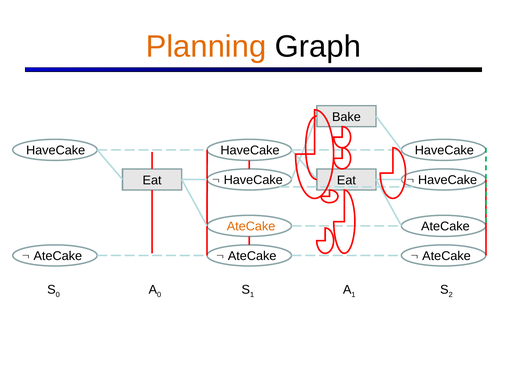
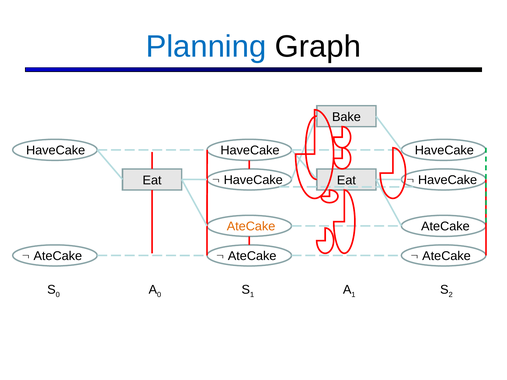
Planning colour: orange -> blue
